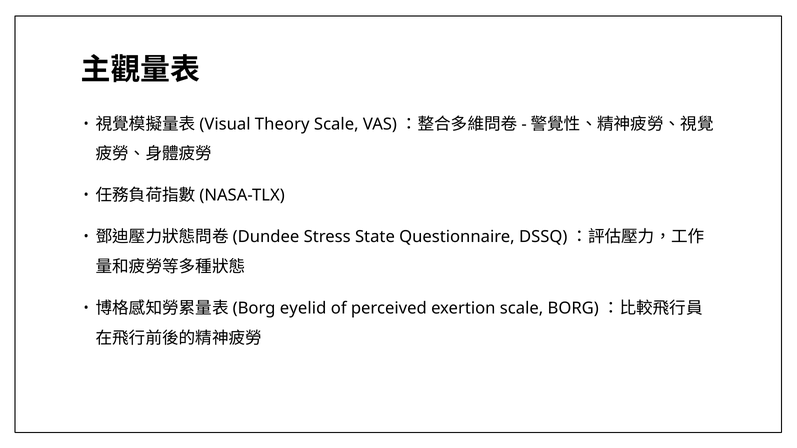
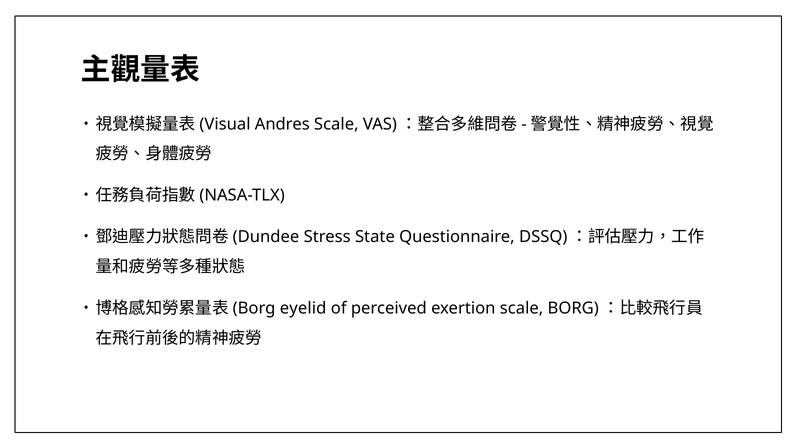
Theory: Theory -> Andres
